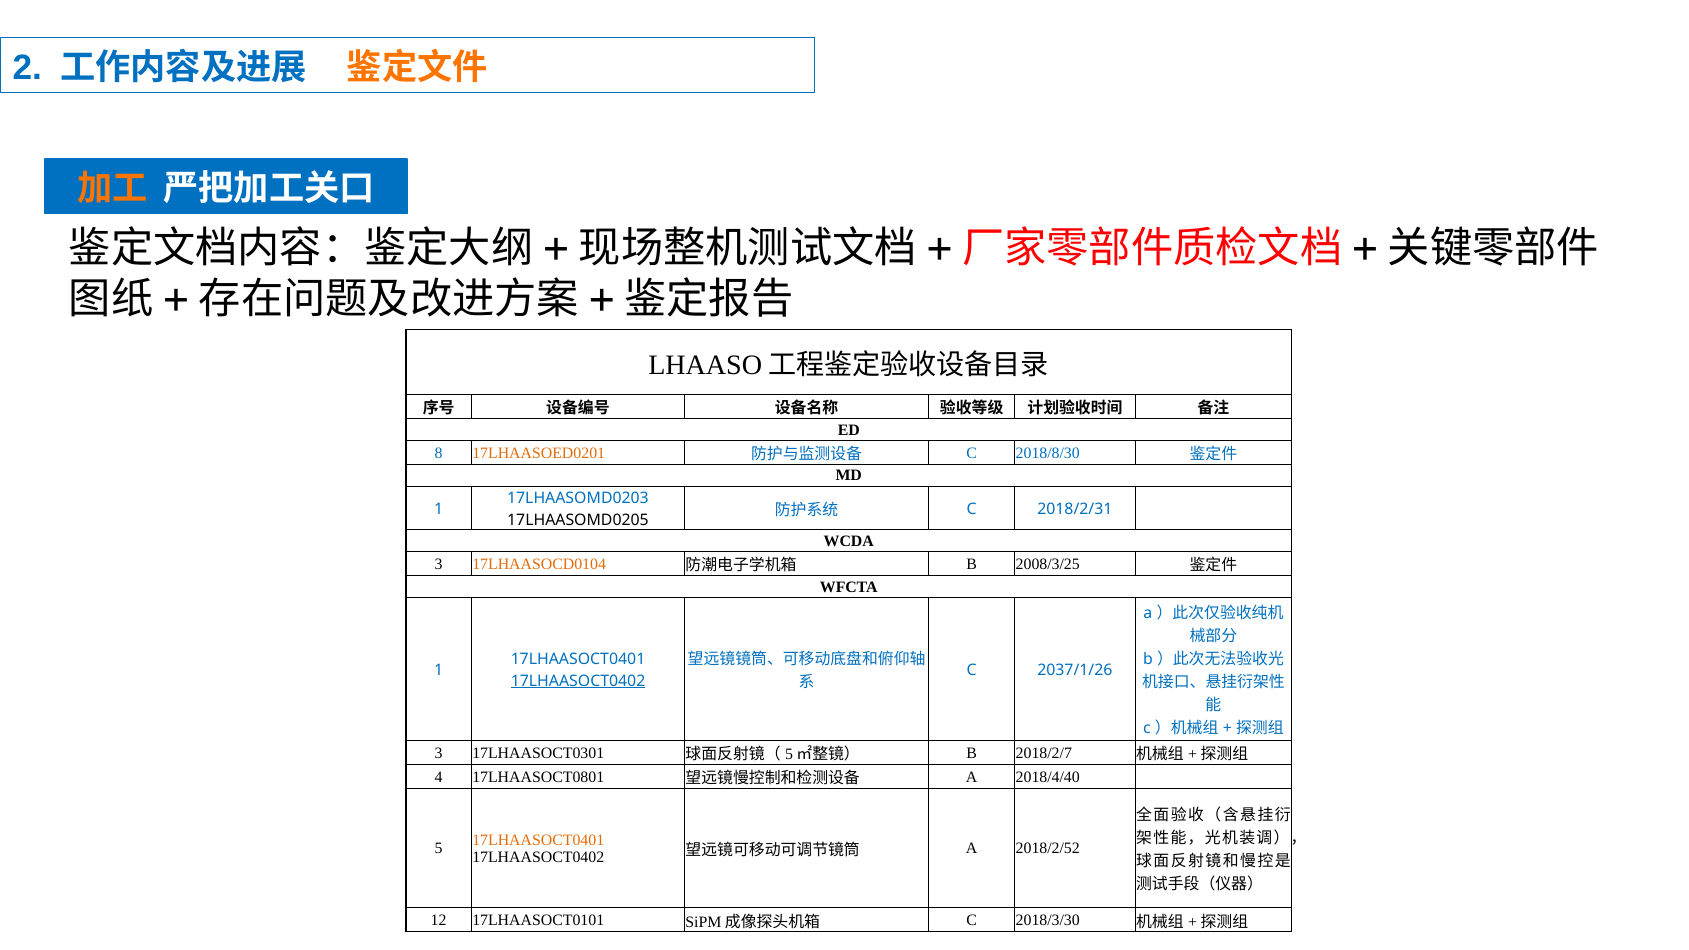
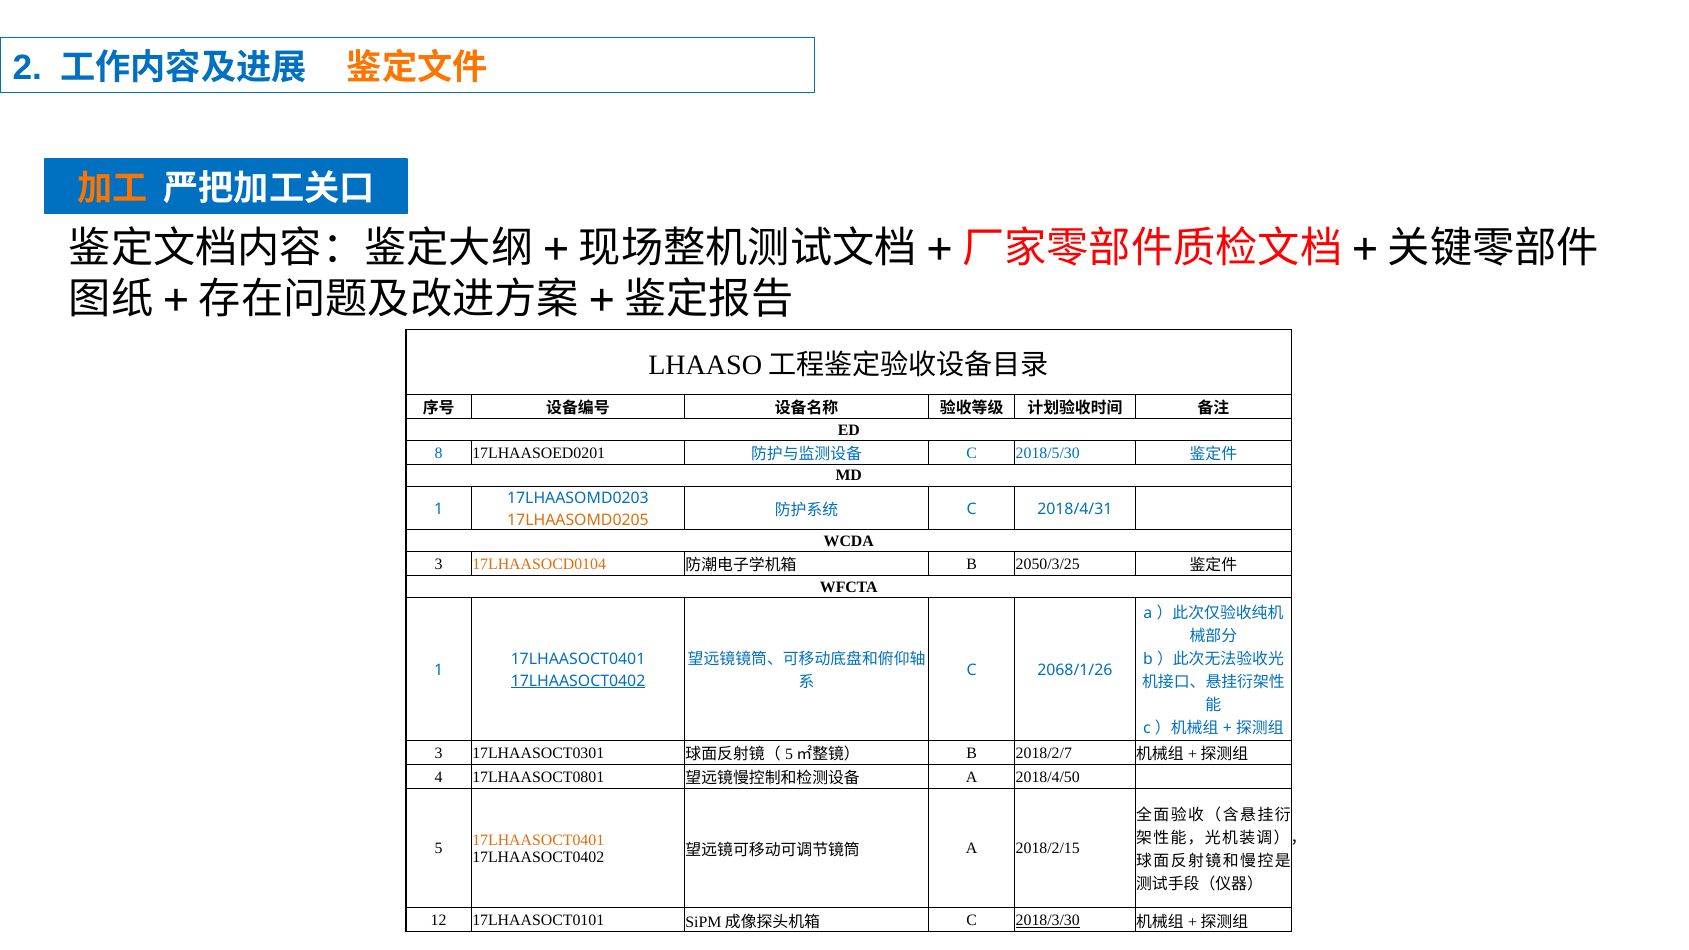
17LHAASOED0201 colour: orange -> black
2018/8/30: 2018/8/30 -> 2018/5/30
2018/2/31: 2018/2/31 -> 2018/4/31
17LHAASOMD0205 colour: black -> orange
2008/3/25: 2008/3/25 -> 2050/3/25
2037/1/26: 2037/1/26 -> 2068/1/26
2018/4/40: 2018/4/40 -> 2018/4/50
2018/2/52: 2018/2/52 -> 2018/2/15
2018/3/30 underline: none -> present
